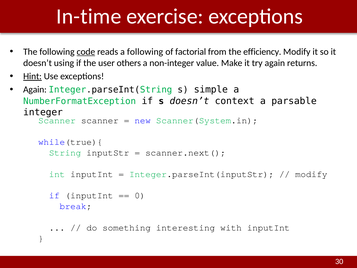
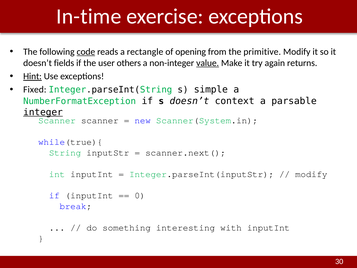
a following: following -> rectangle
factorial: factorial -> opening
efficiency: efficiency -> primitive
using: using -> fields
value underline: none -> present
Again at (35, 90): Again -> Fixed
integer underline: none -> present
